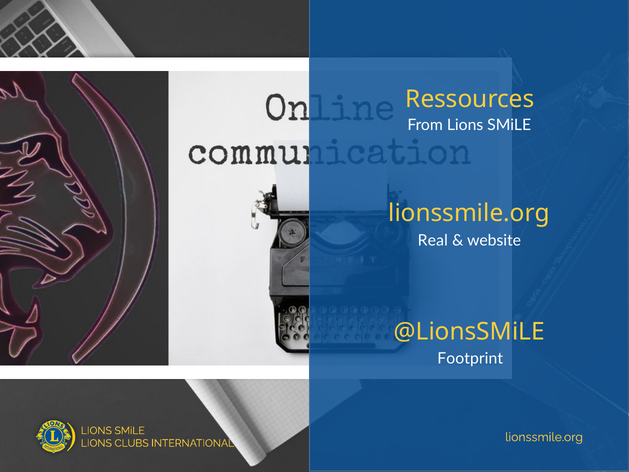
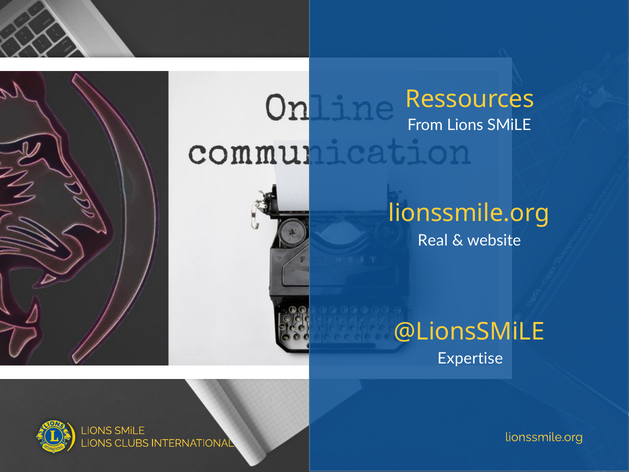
Footprint: Footprint -> Expertise
